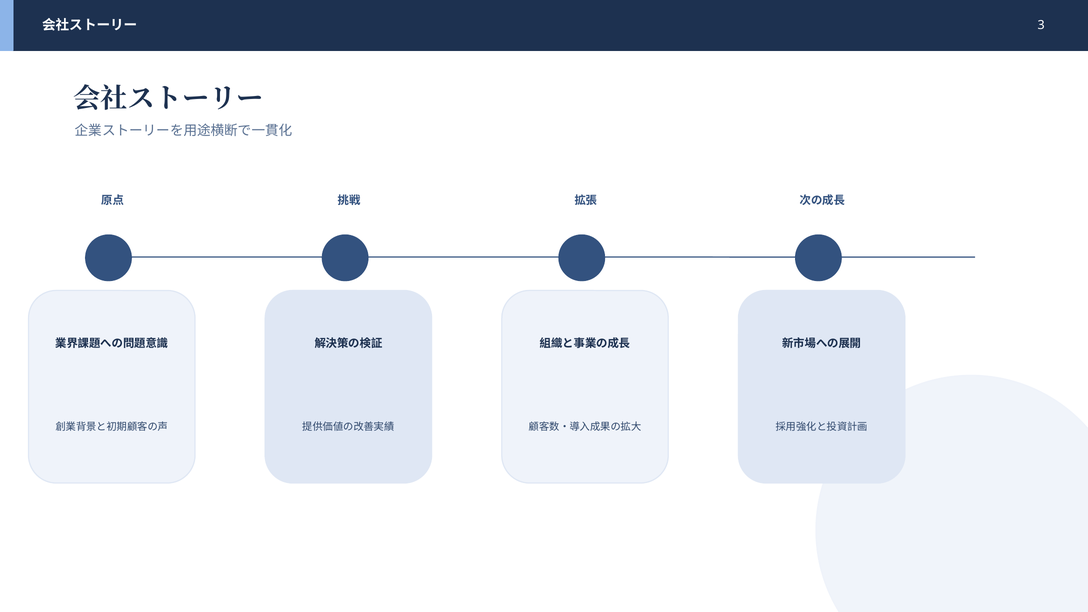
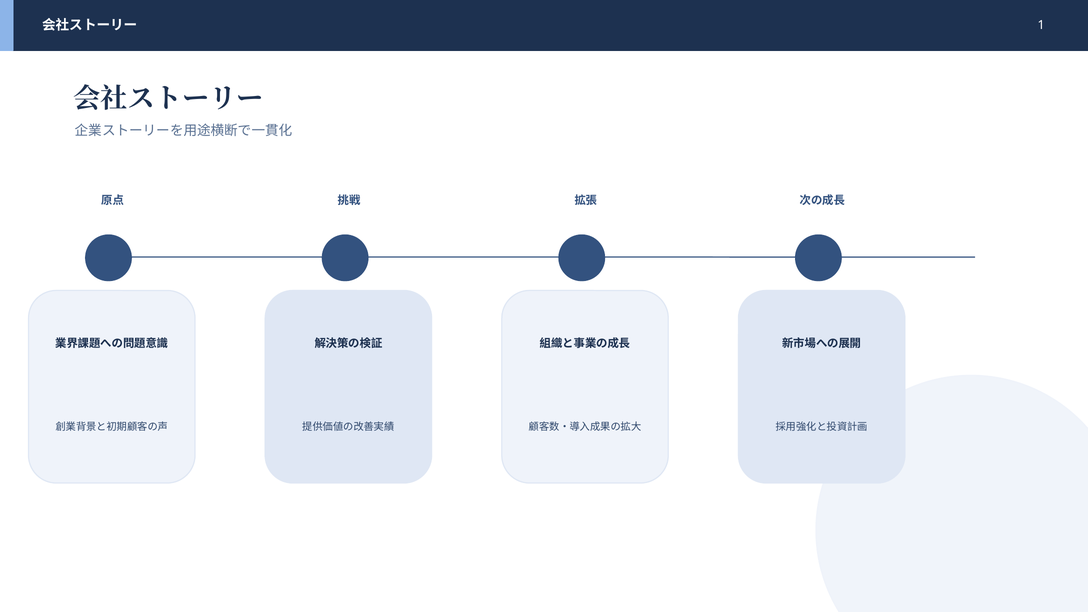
3: 3 -> 1
